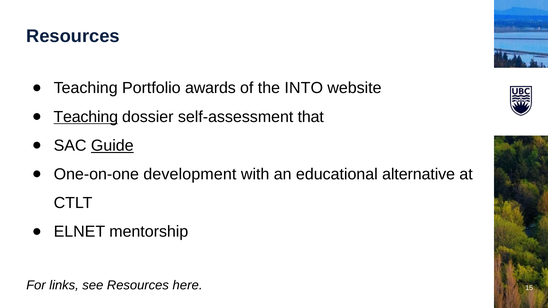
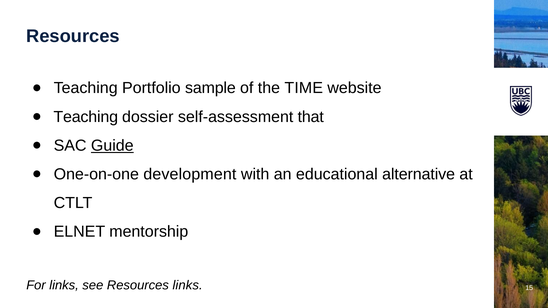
awards: awards -> sample
INTO: INTO -> TIME
Teaching at (86, 117) underline: present -> none
Resources here: here -> links
